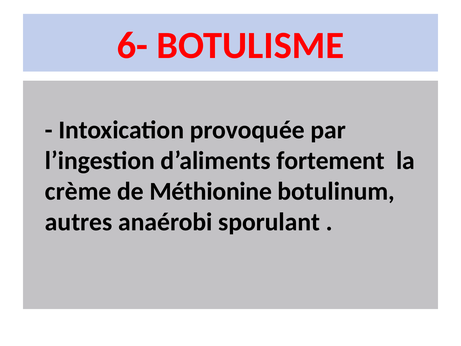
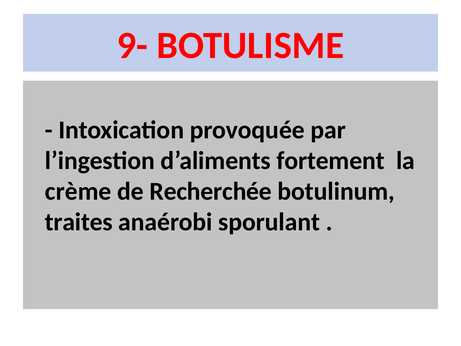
6-: 6- -> 9-
Méthionine: Méthionine -> Recherchée
autres: autres -> traites
